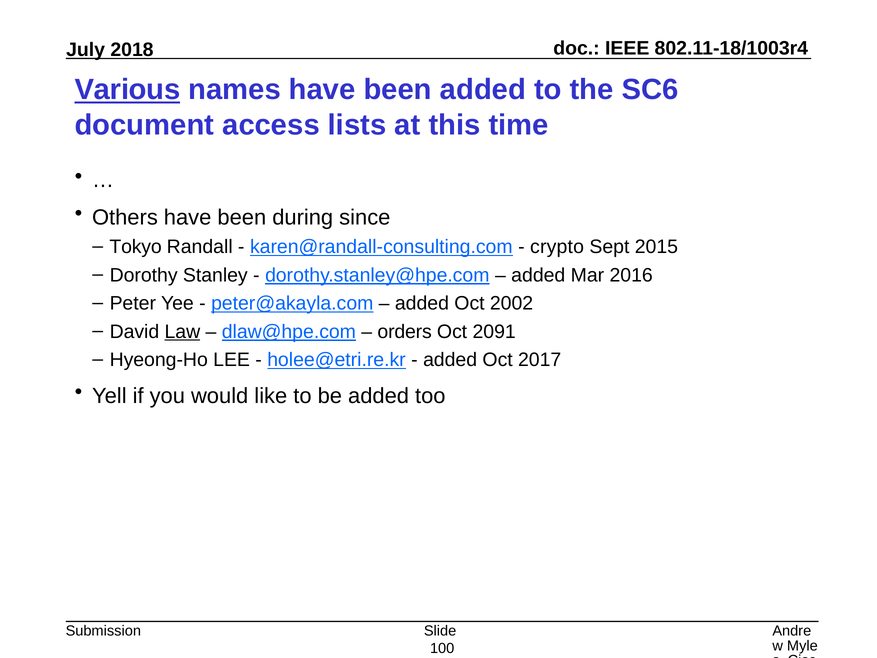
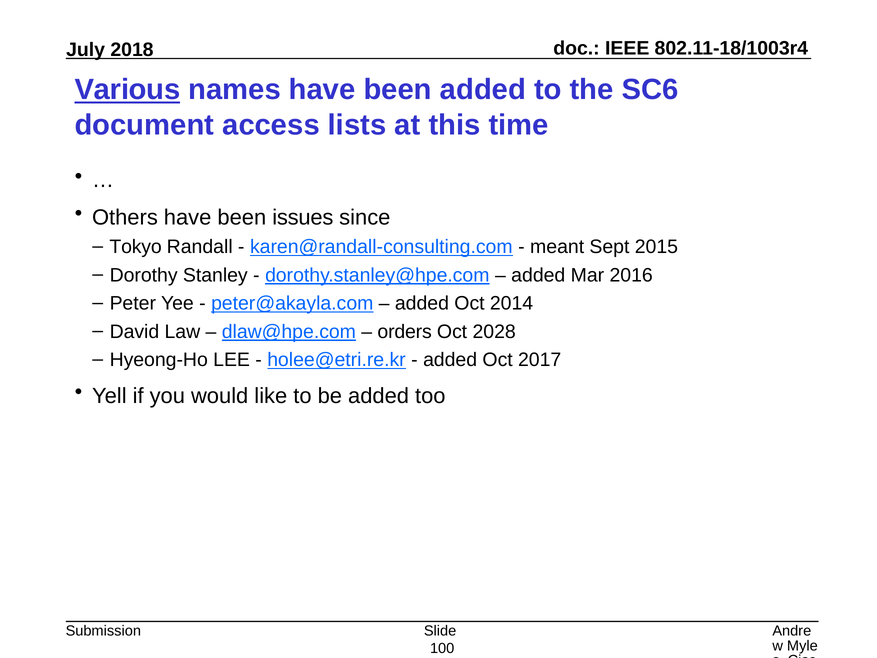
during: during -> issues
crypto: crypto -> meant
2002: 2002 -> 2014
Law underline: present -> none
2091: 2091 -> 2028
